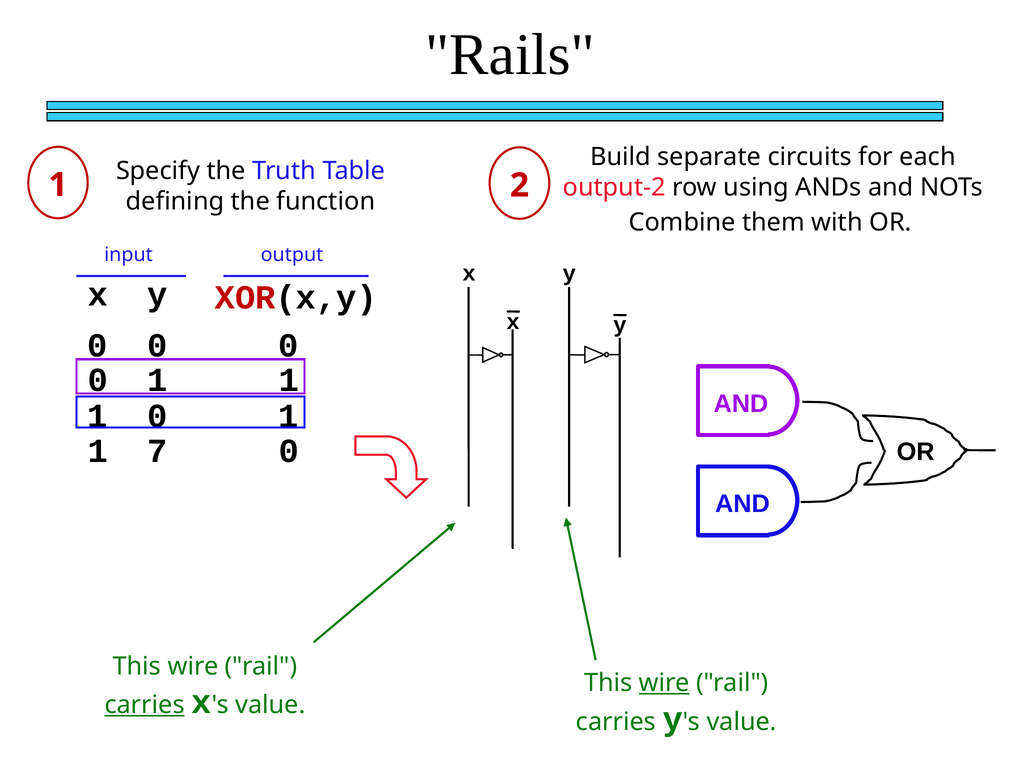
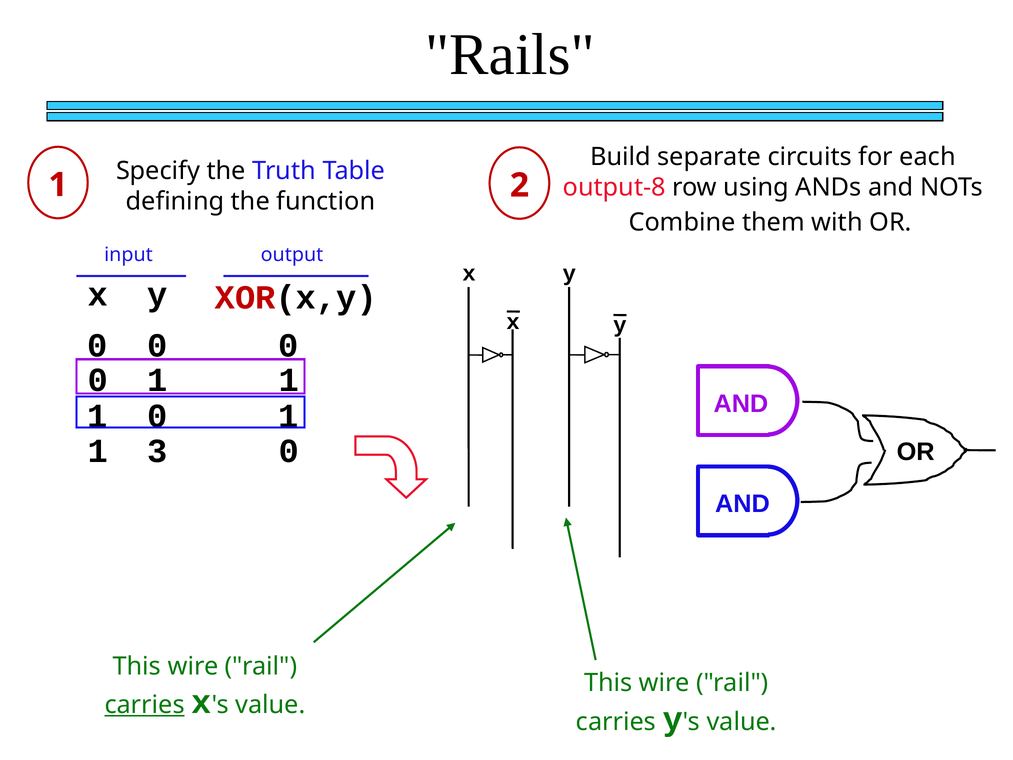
output-2: output-2 -> output-8
7: 7 -> 3
wire at (664, 683) underline: present -> none
